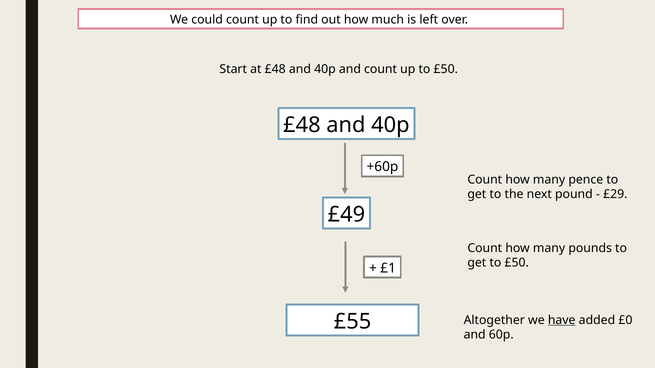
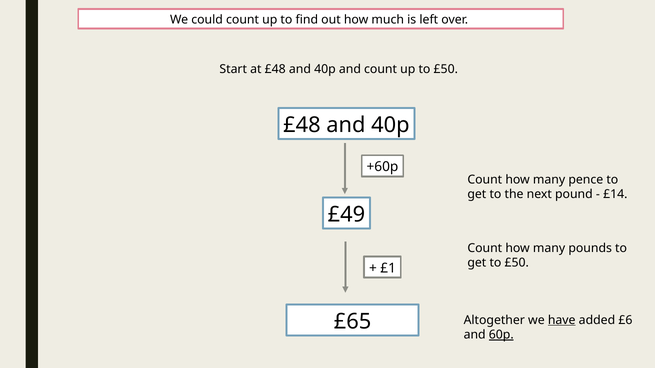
£29: £29 -> £14
£55: £55 -> £65
£0: £0 -> £6
60p underline: none -> present
